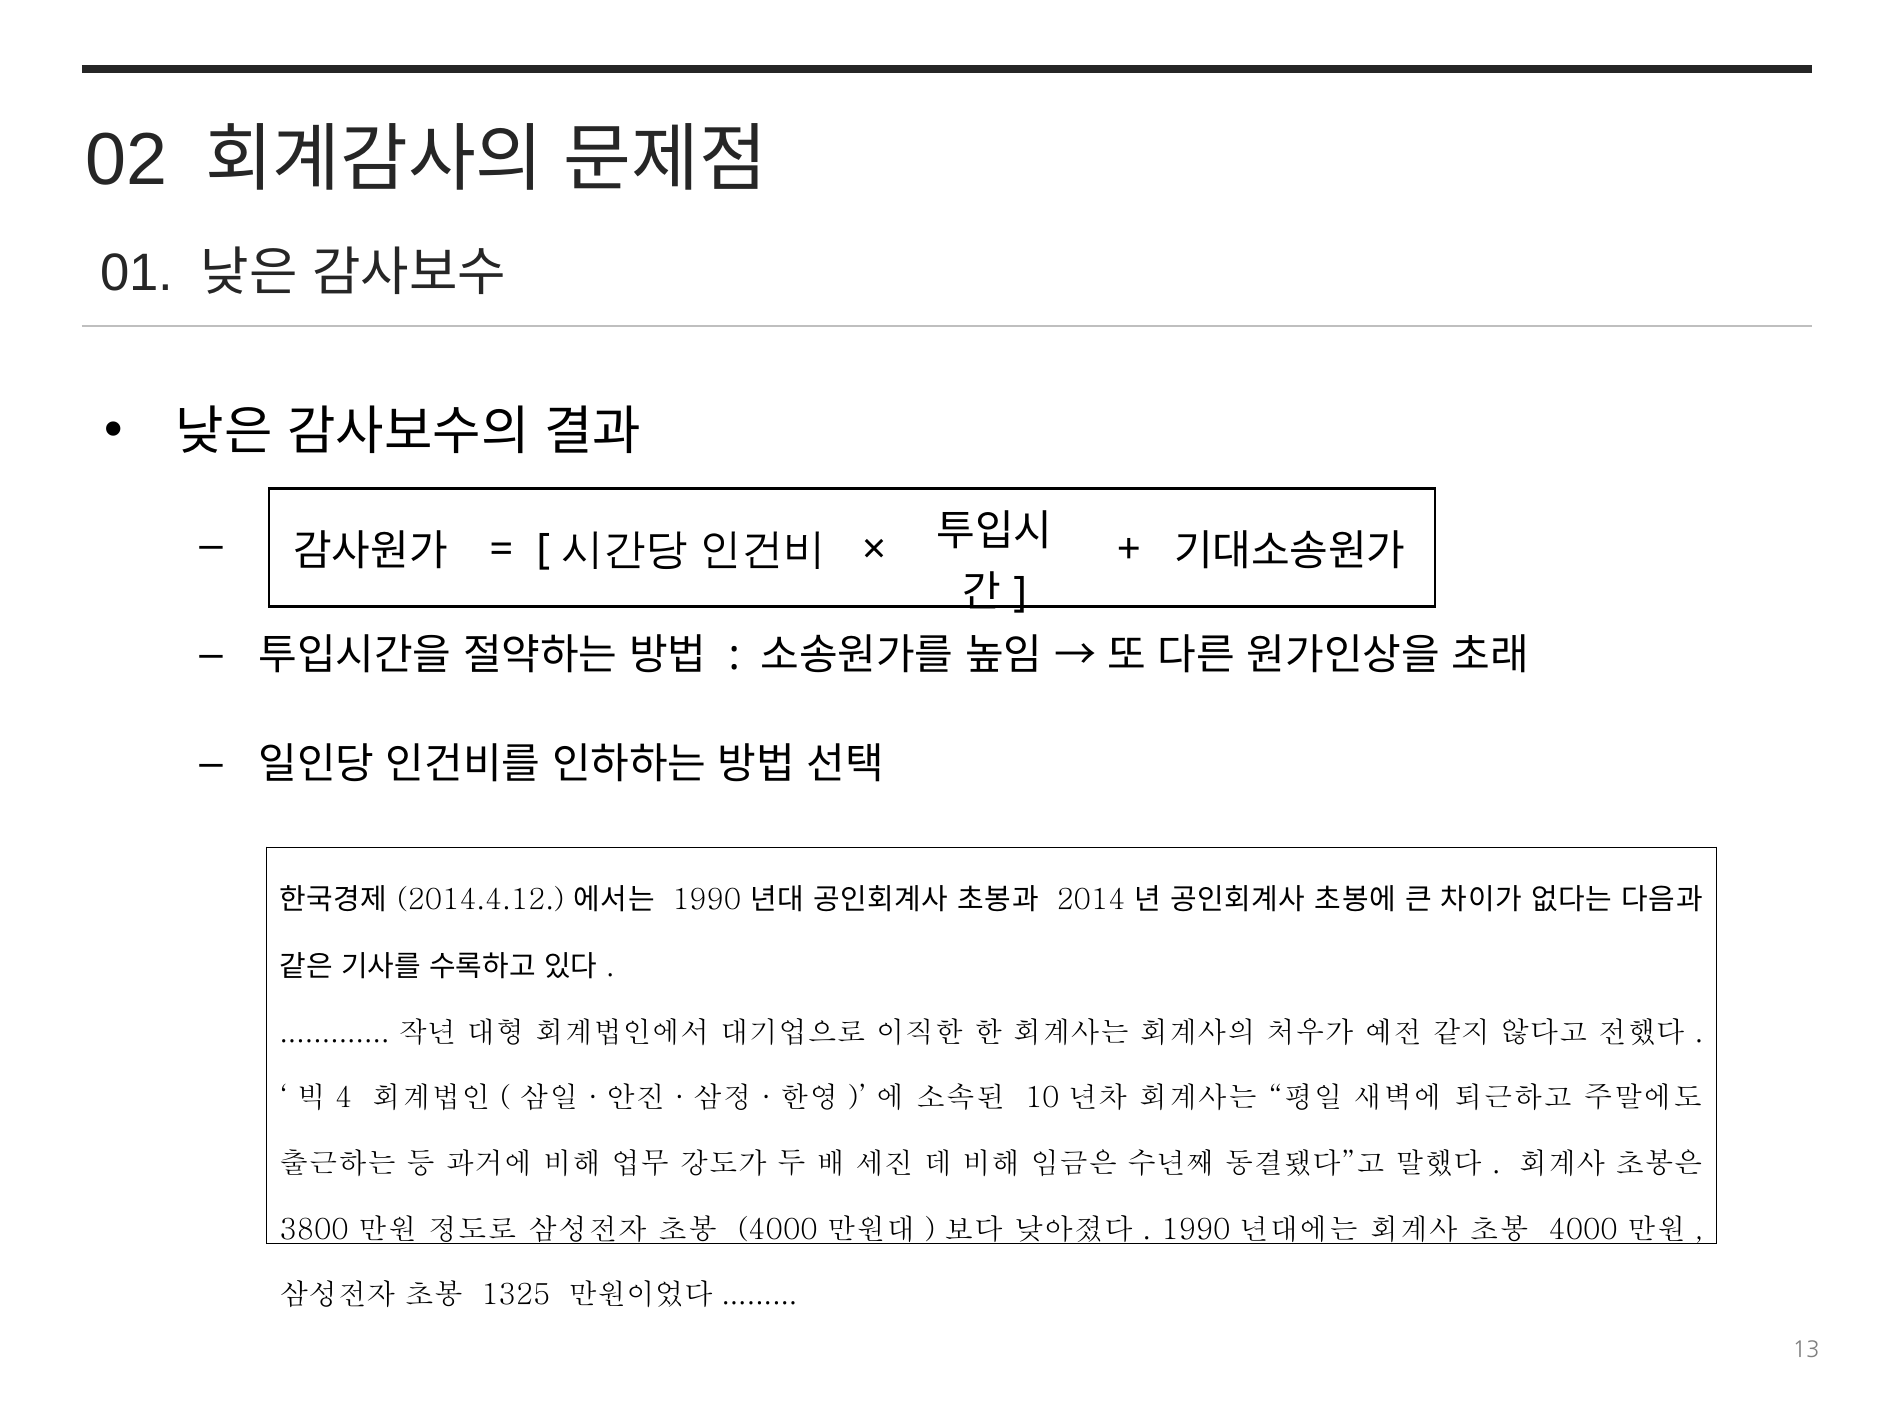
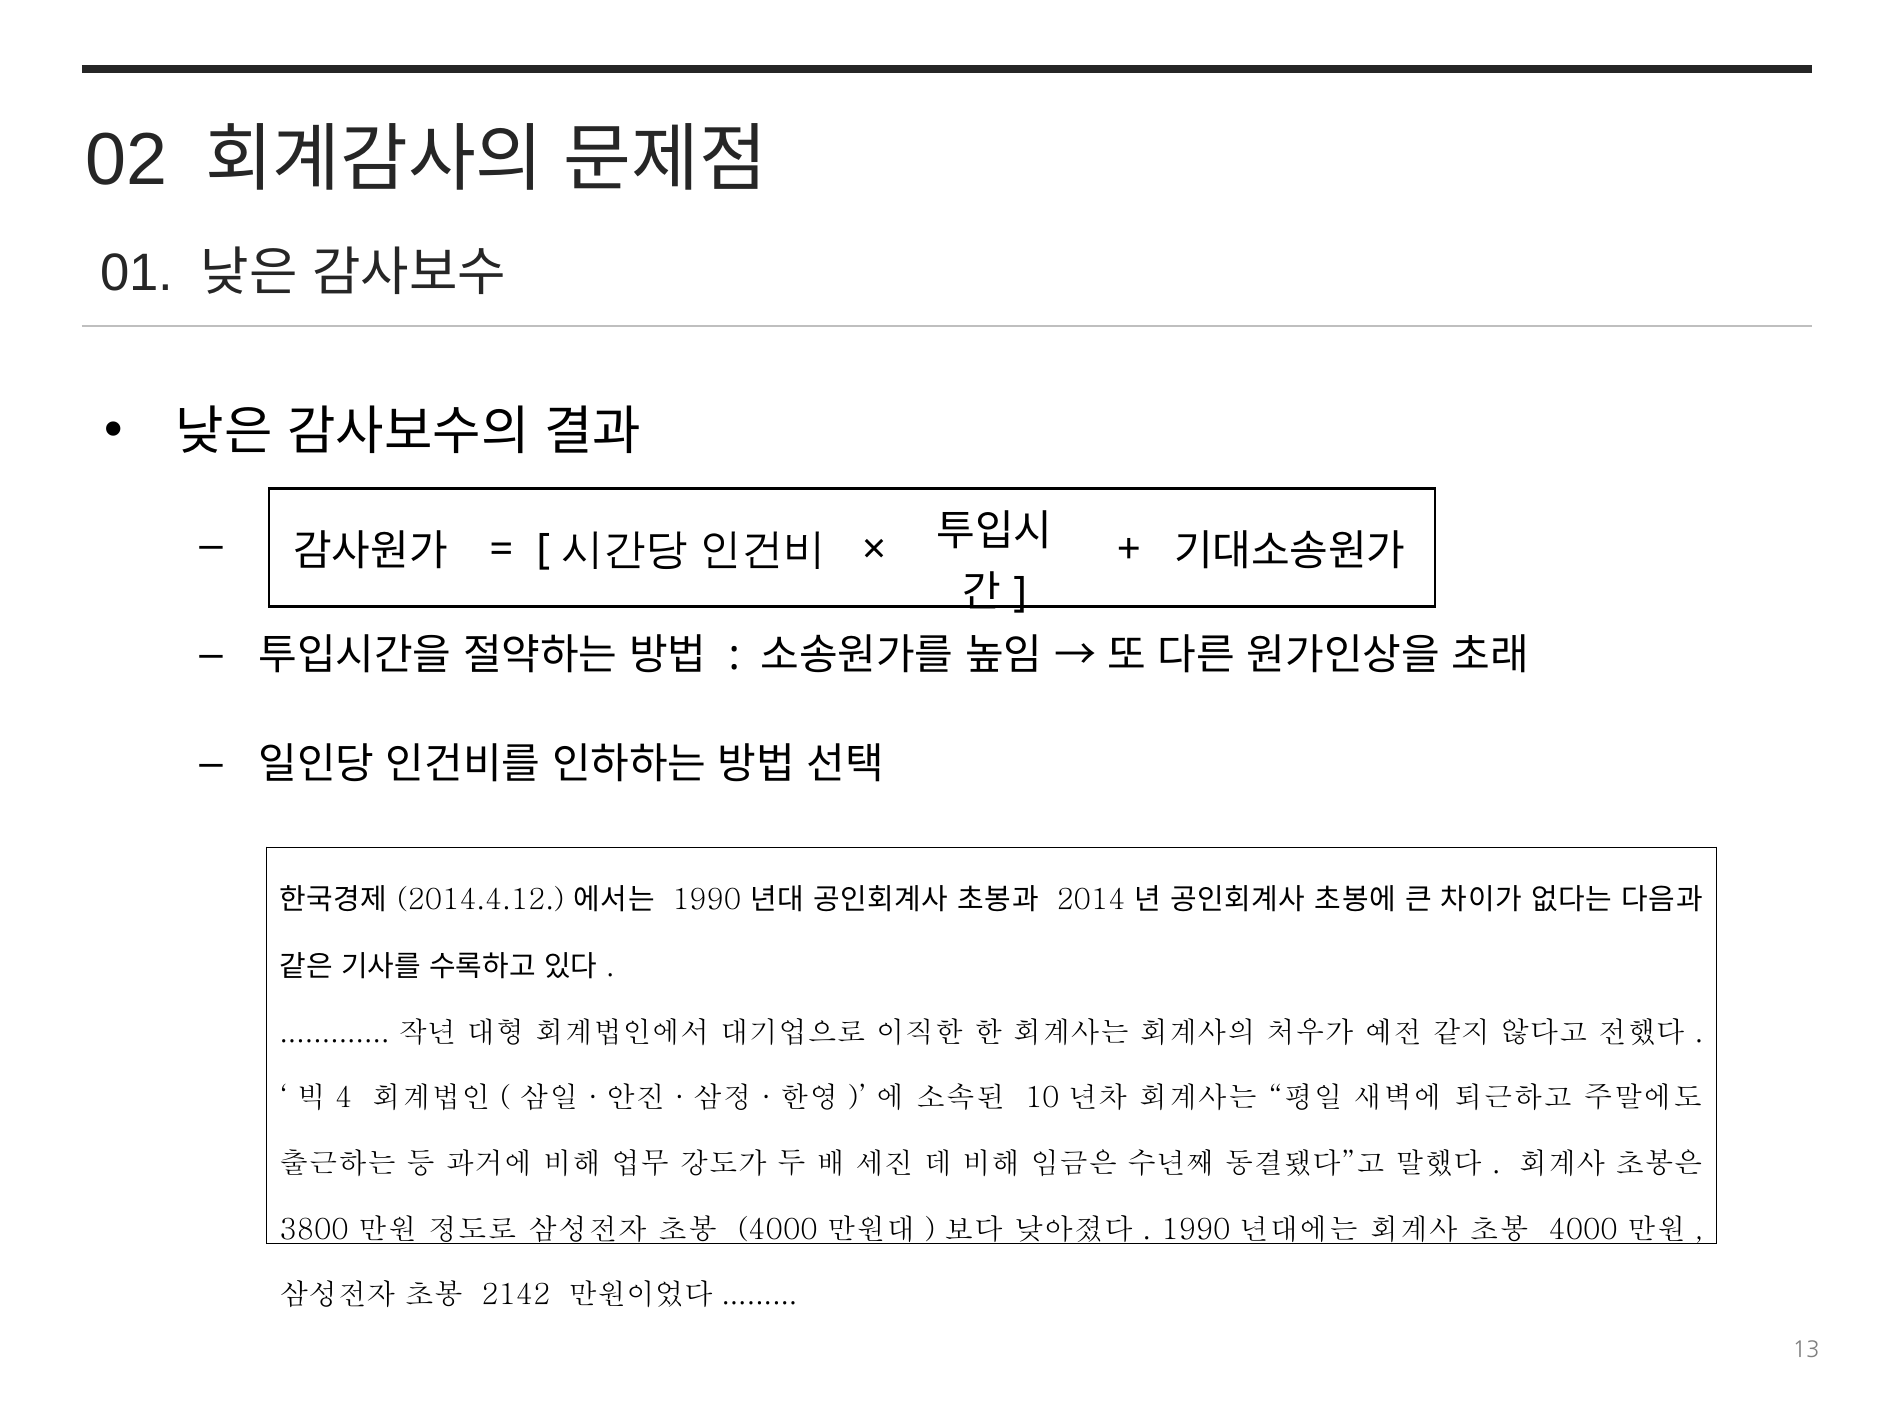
1325: 1325 -> 2142
